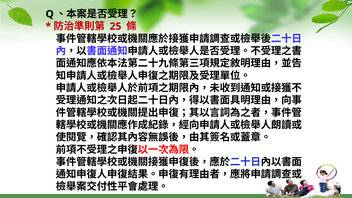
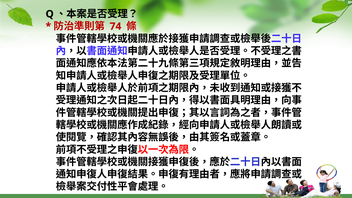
25: 25 -> 74
